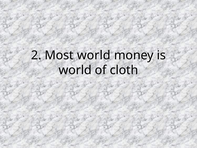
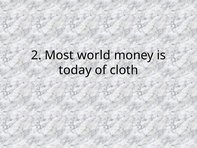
world at (75, 70): world -> today
